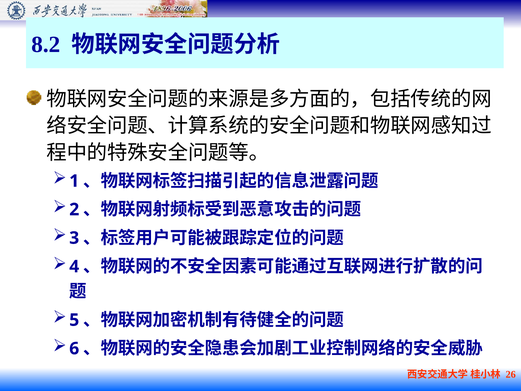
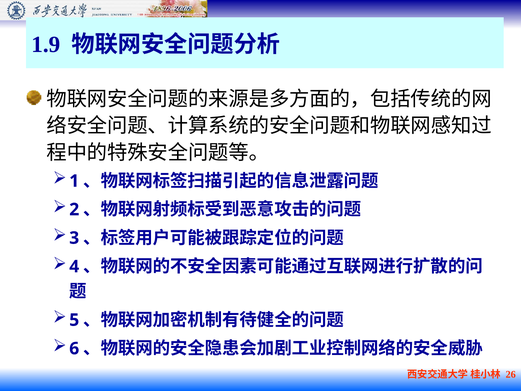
8.2: 8.2 -> 1.9
